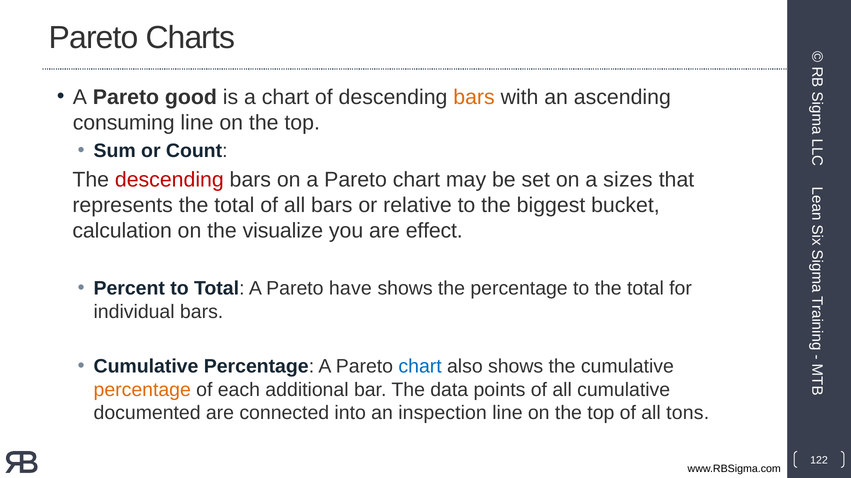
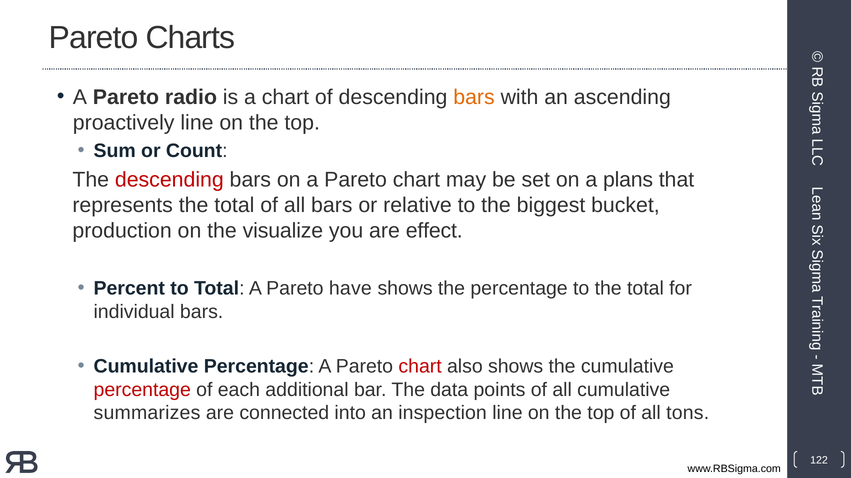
good: good -> radio
consuming: consuming -> proactively
sizes: sizes -> plans
calculation: calculation -> production
chart at (420, 367) colour: blue -> red
percentage at (142, 390) colour: orange -> red
documented: documented -> summarizes
